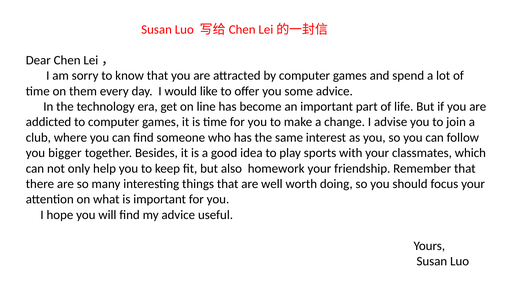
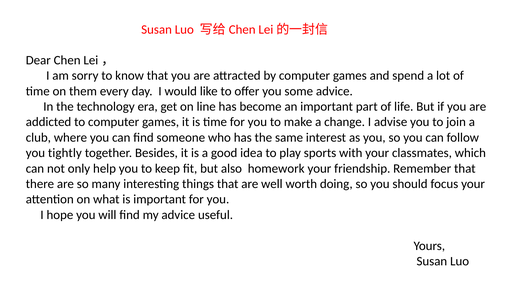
bigger: bigger -> tightly
